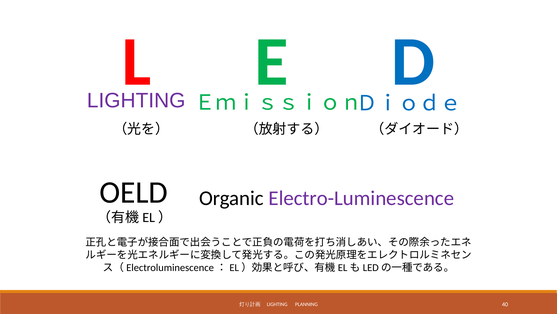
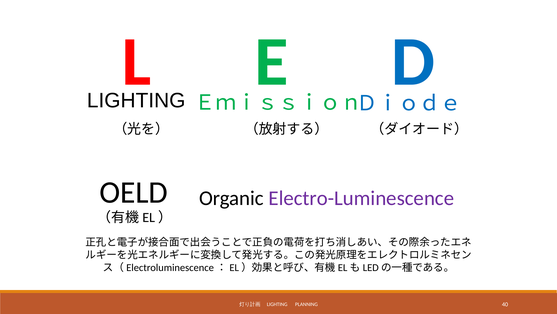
LIGHTING at (136, 100) colour: purple -> black
